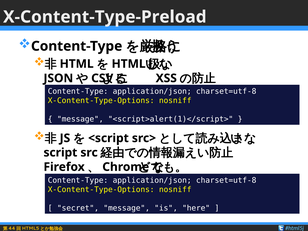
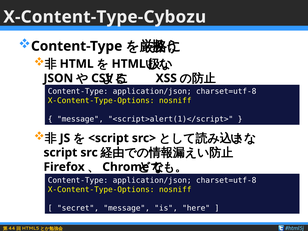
X-Content-Type-Preload: X-Content-Type-Preload -> X-Content-Type-Cybozu
